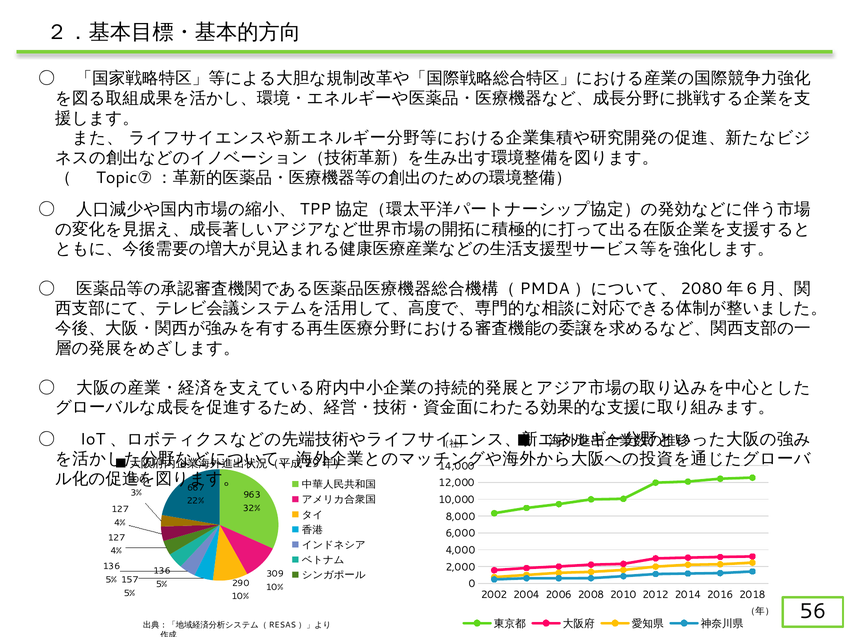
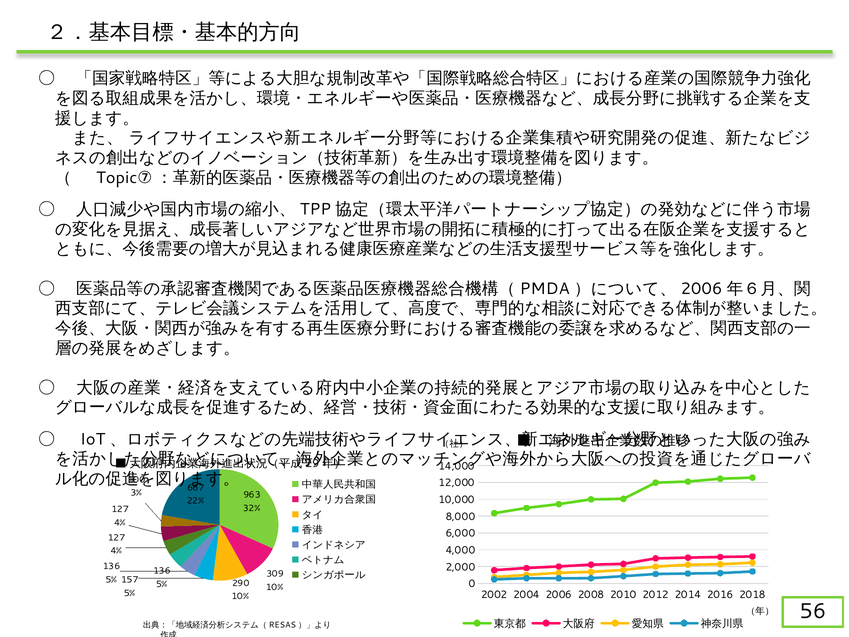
2080 at (701, 288): 2080 -> 2006
